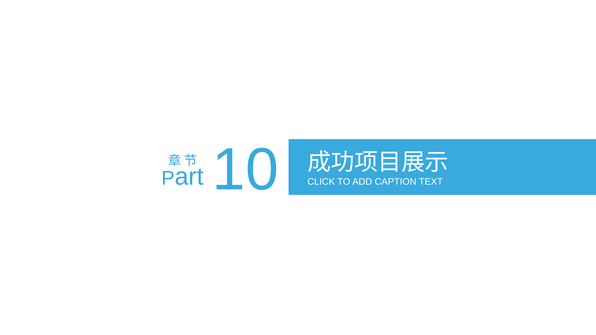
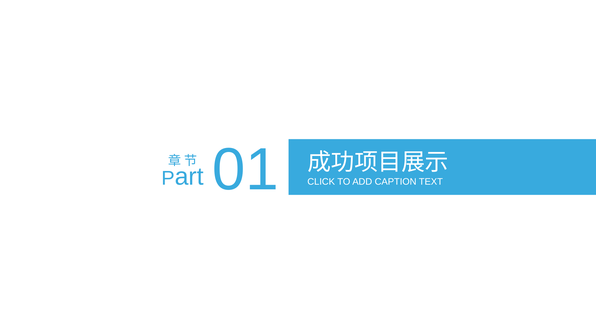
10: 10 -> 01
